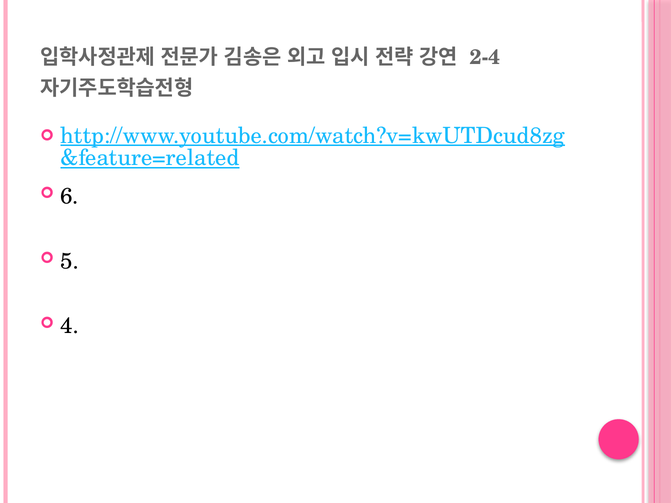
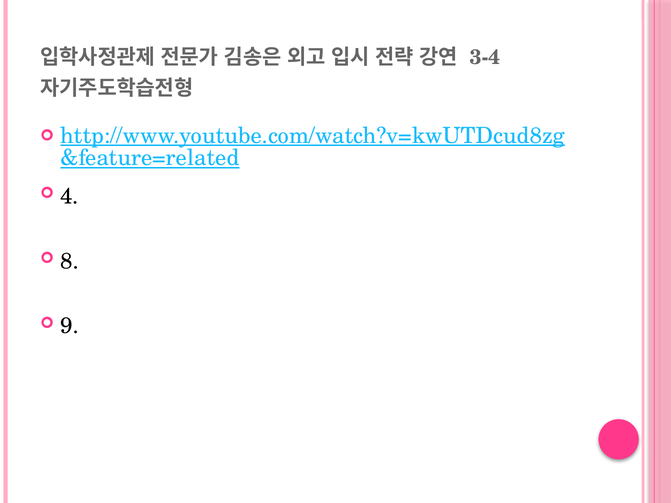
2-4: 2-4 -> 3-4
6: 6 -> 4
5: 5 -> 8
4: 4 -> 9
